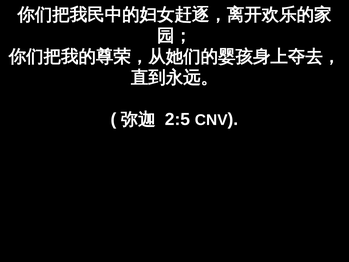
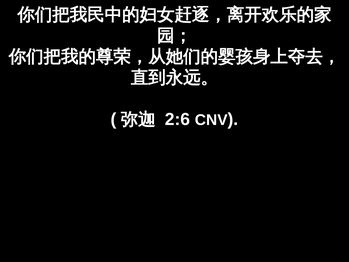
2:5: 2:5 -> 2:6
